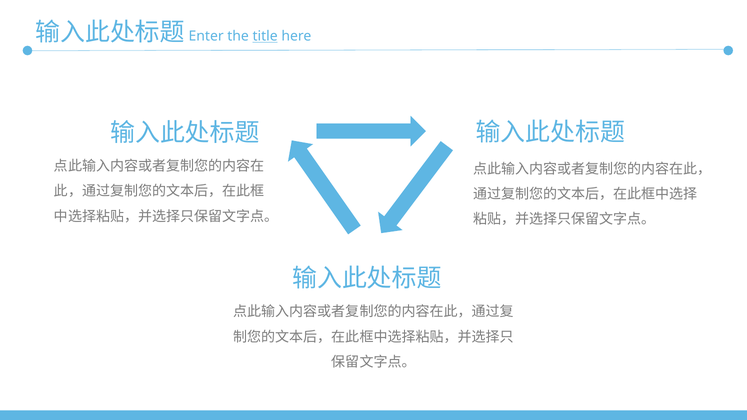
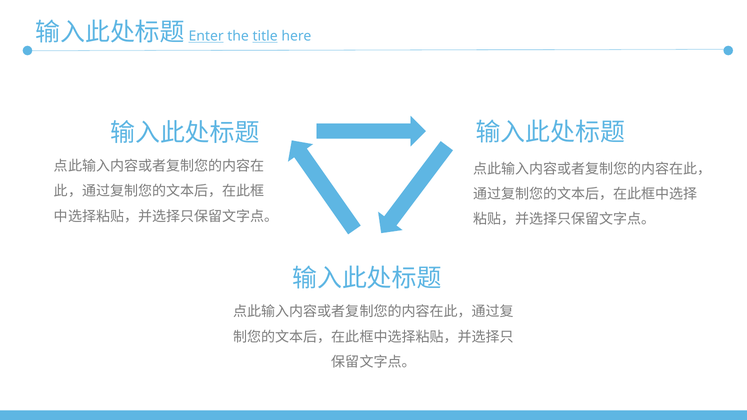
Enter underline: none -> present
